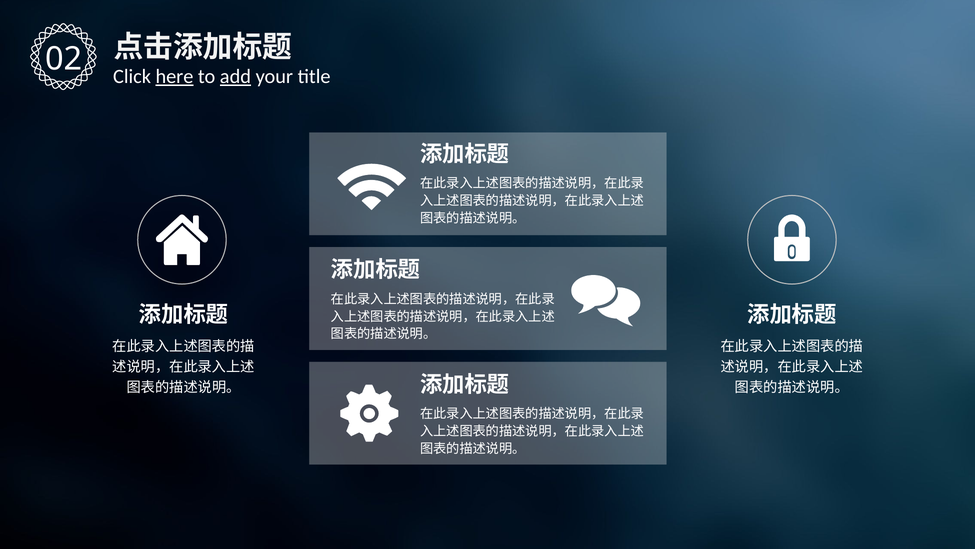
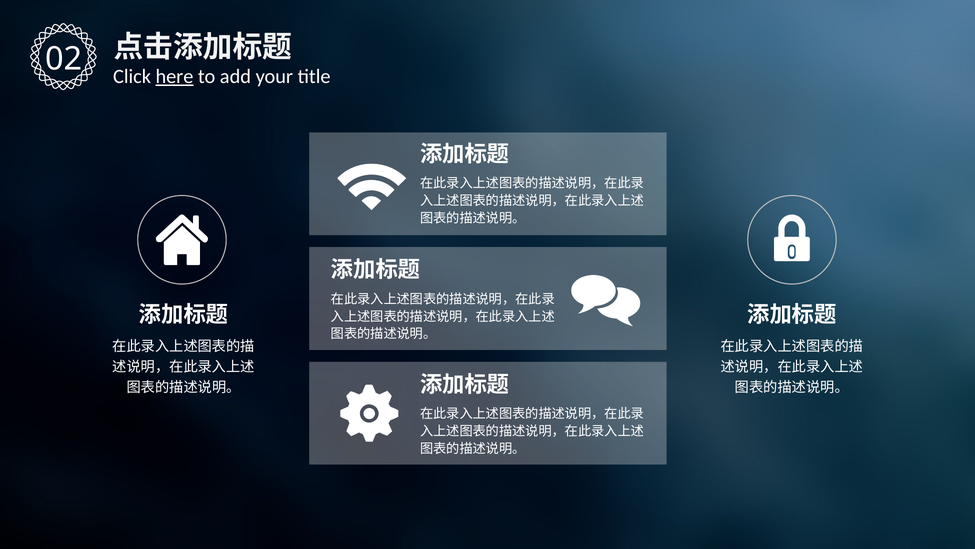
add underline: present -> none
